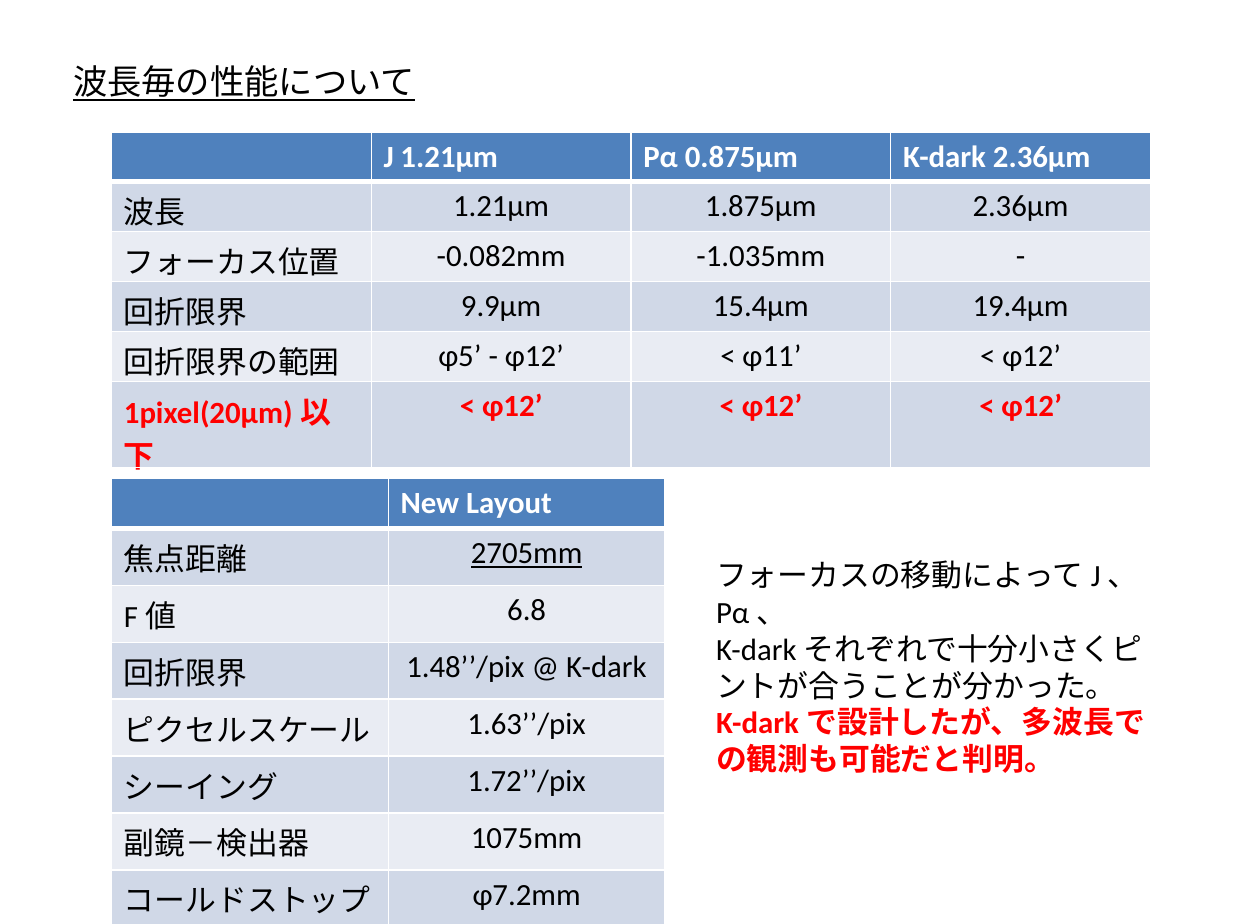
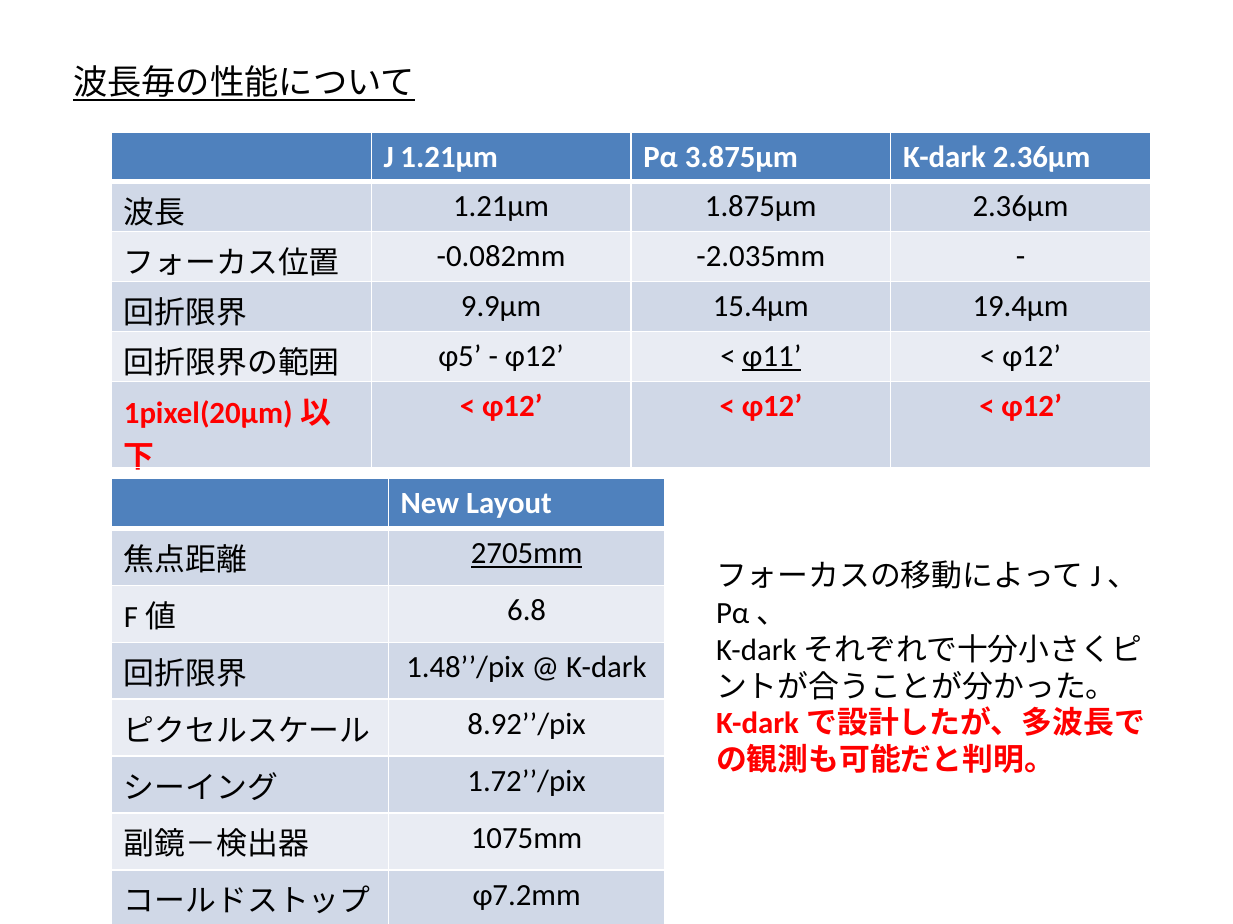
0.875μm: 0.875μm -> 3.875μm
-1.035mm: -1.035mm -> -2.035mm
φ11 underline: none -> present
1.63’’/pix: 1.63’’/pix -> 8.92’’/pix
